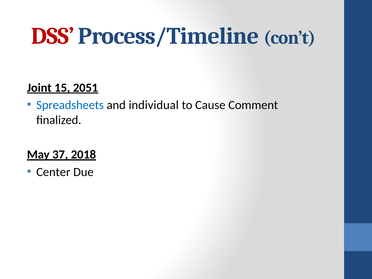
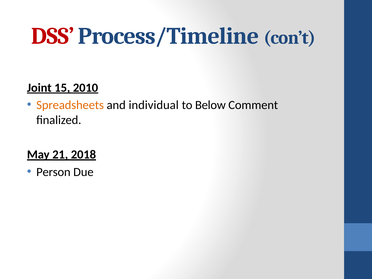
2051: 2051 -> 2010
Spreadsheets colour: blue -> orange
Cause: Cause -> Below
37: 37 -> 21
Center: Center -> Person
